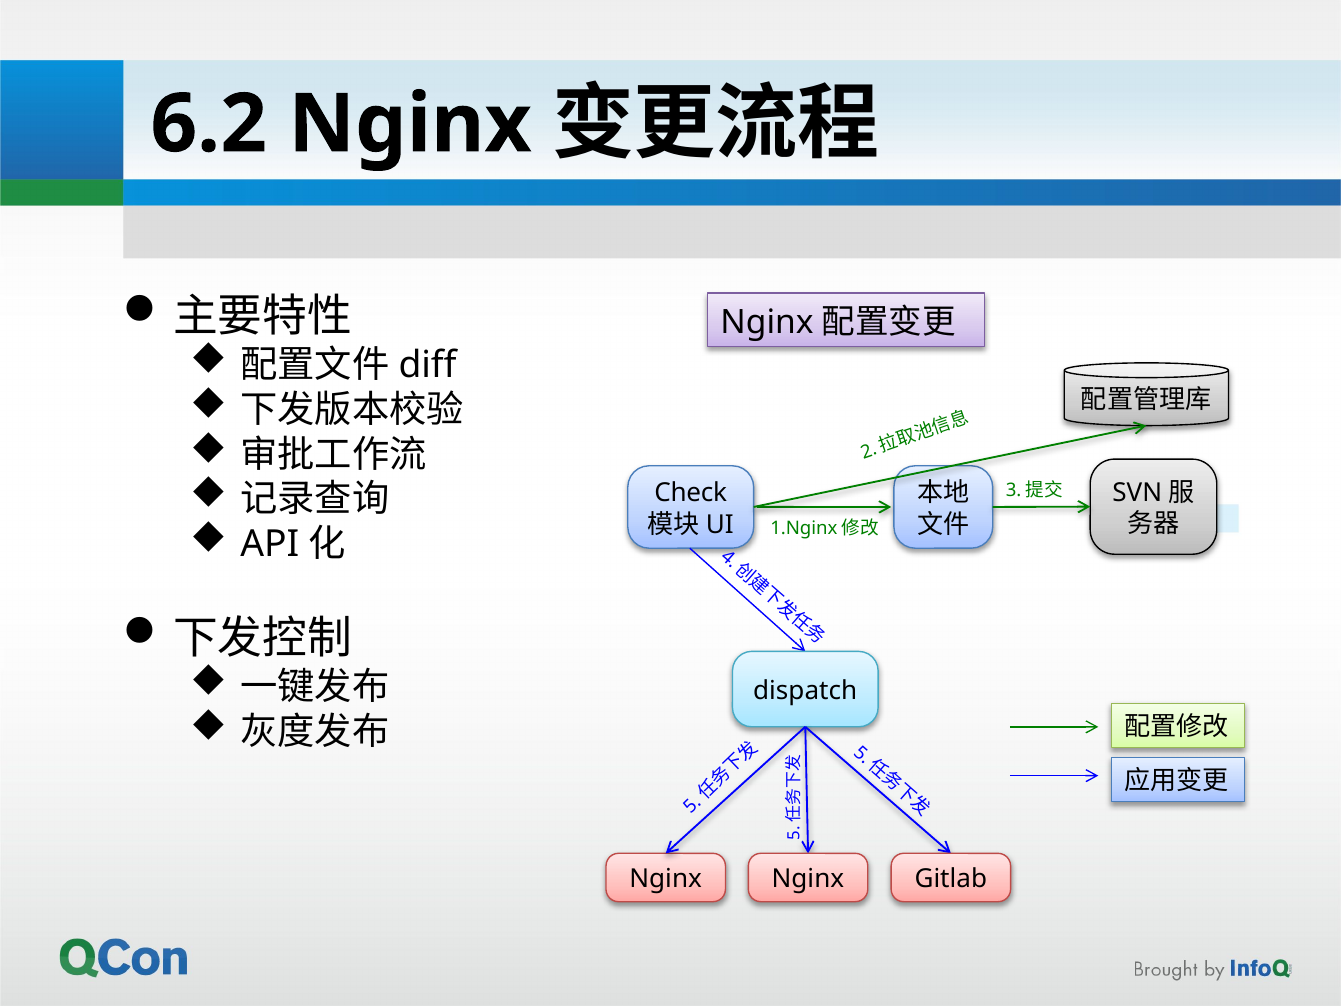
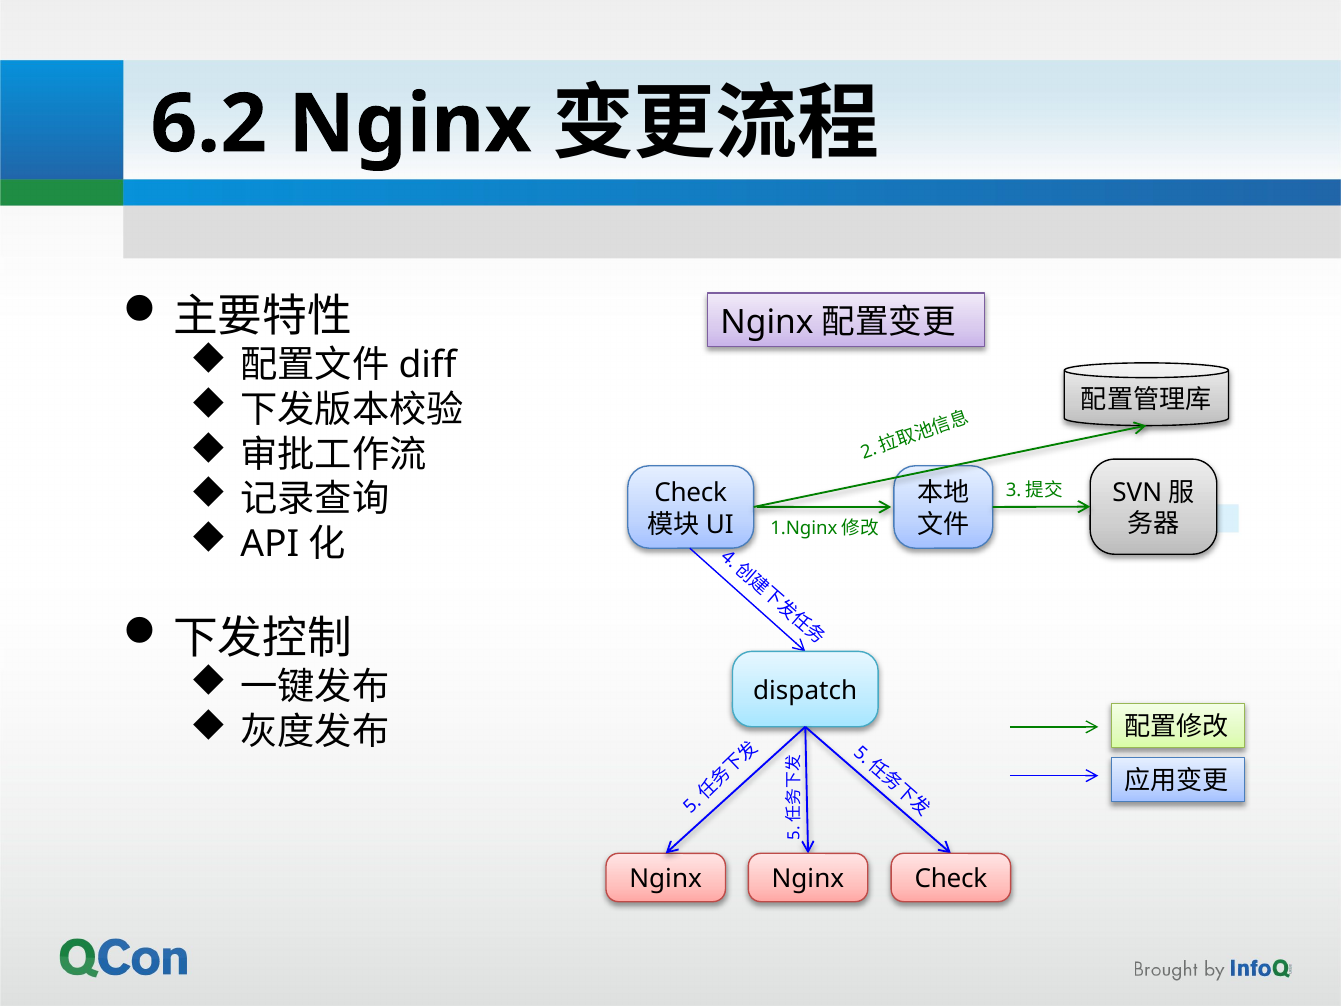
Nginx Gitlab: Gitlab -> Check
